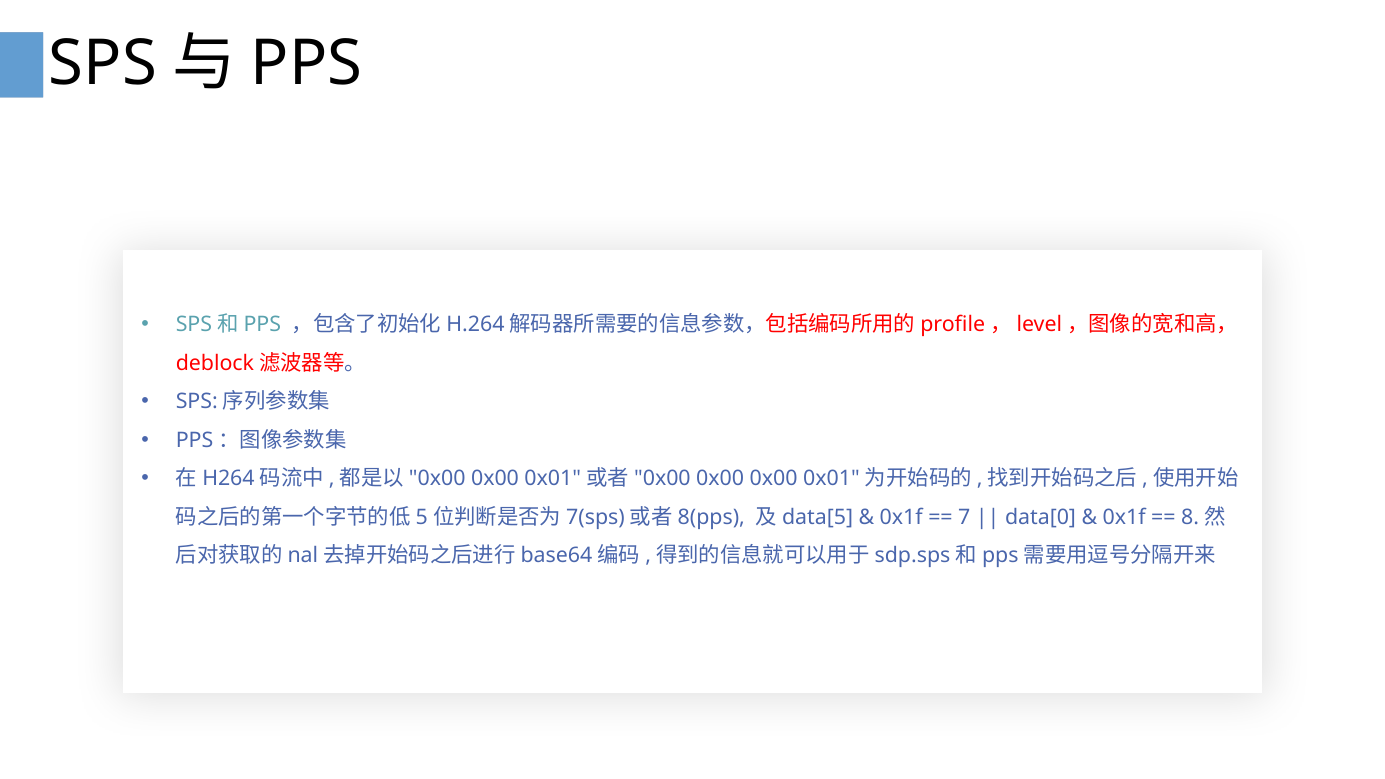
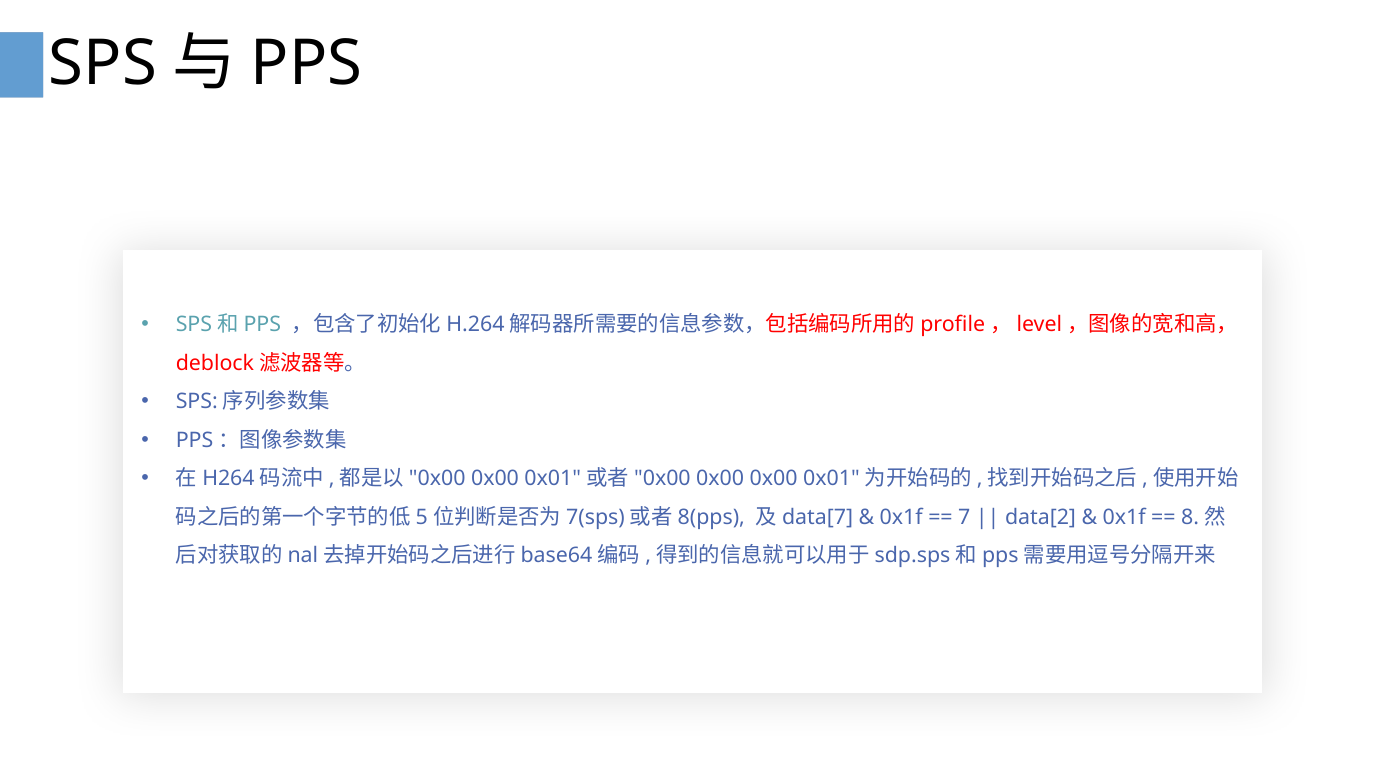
data[5: data[5 -> data[7
data[0: data[0 -> data[2
